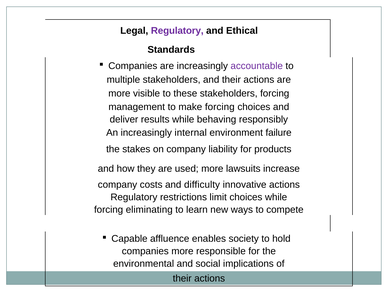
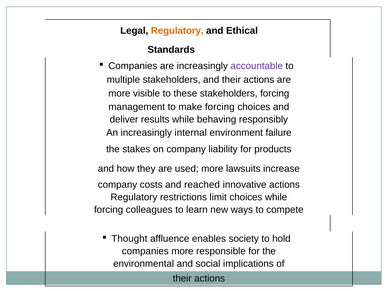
Regulatory at (177, 31) colour: purple -> orange
difficulty: difficulty -> reached
eliminating: eliminating -> colleagues
Capable: Capable -> Thought
